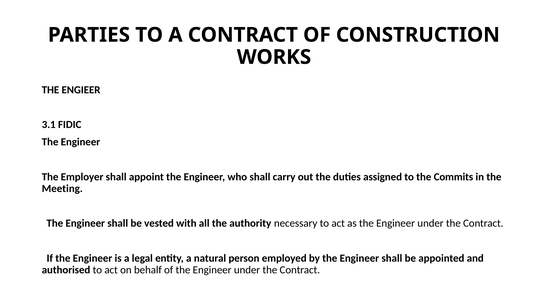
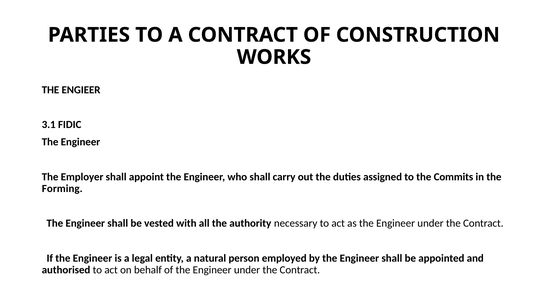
Meeting: Meeting -> Forming
